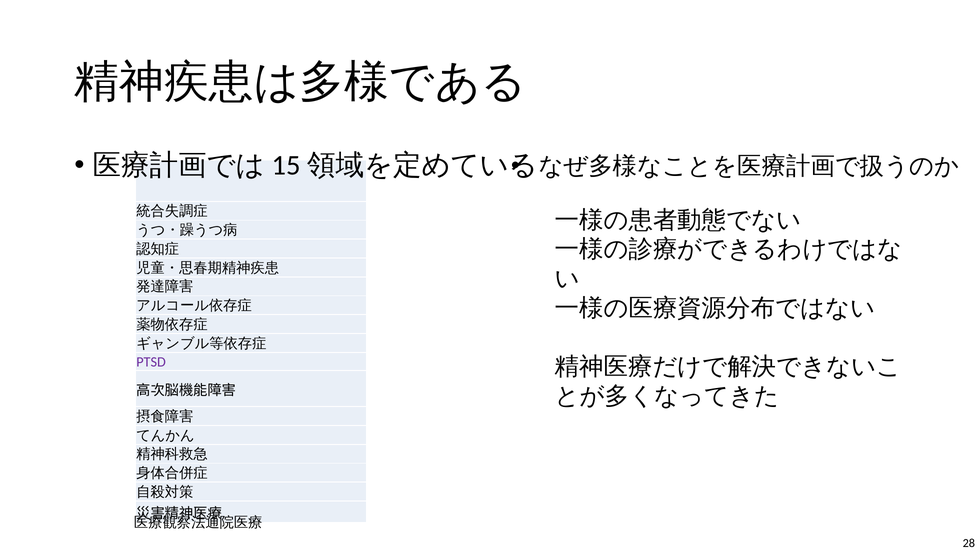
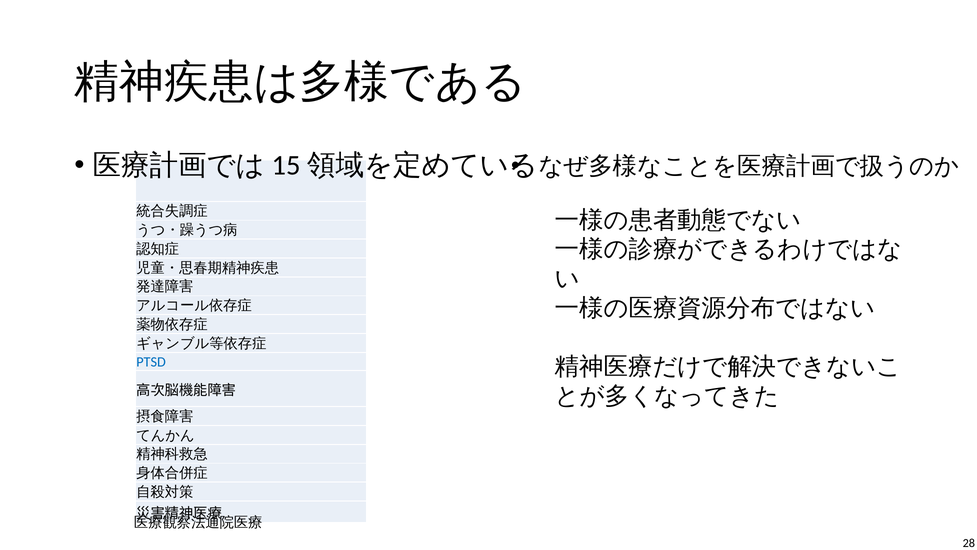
PTSD colour: purple -> blue
